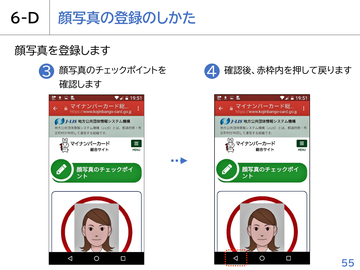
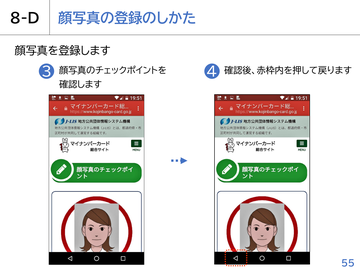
6-D: 6-D -> 8-D
